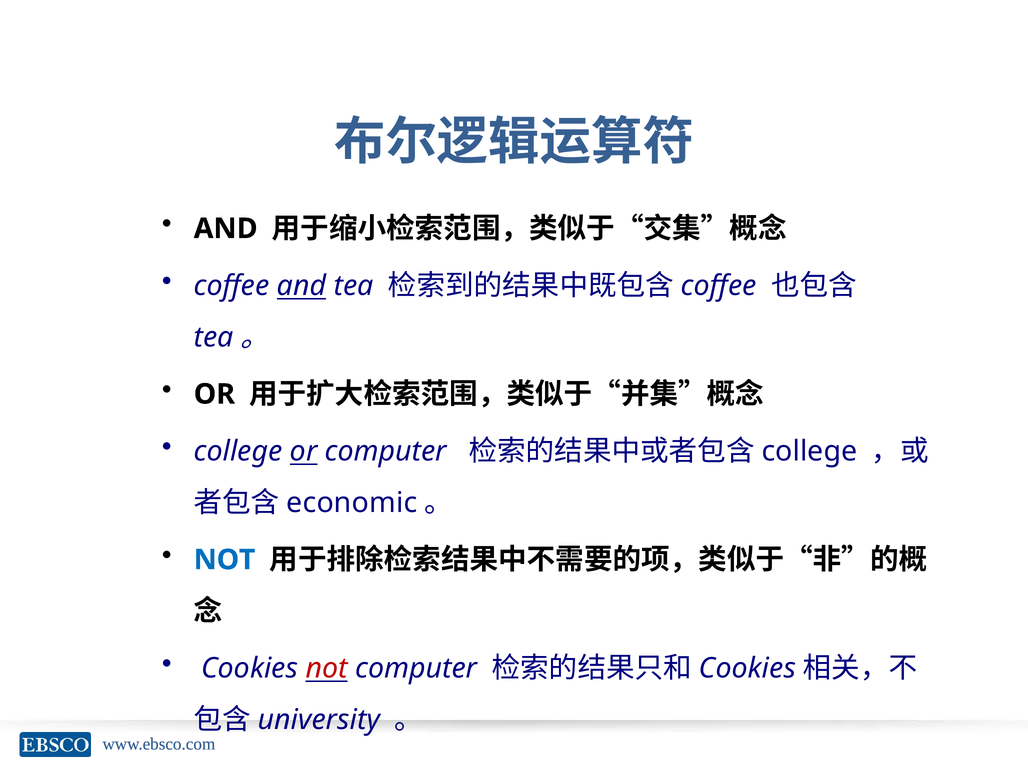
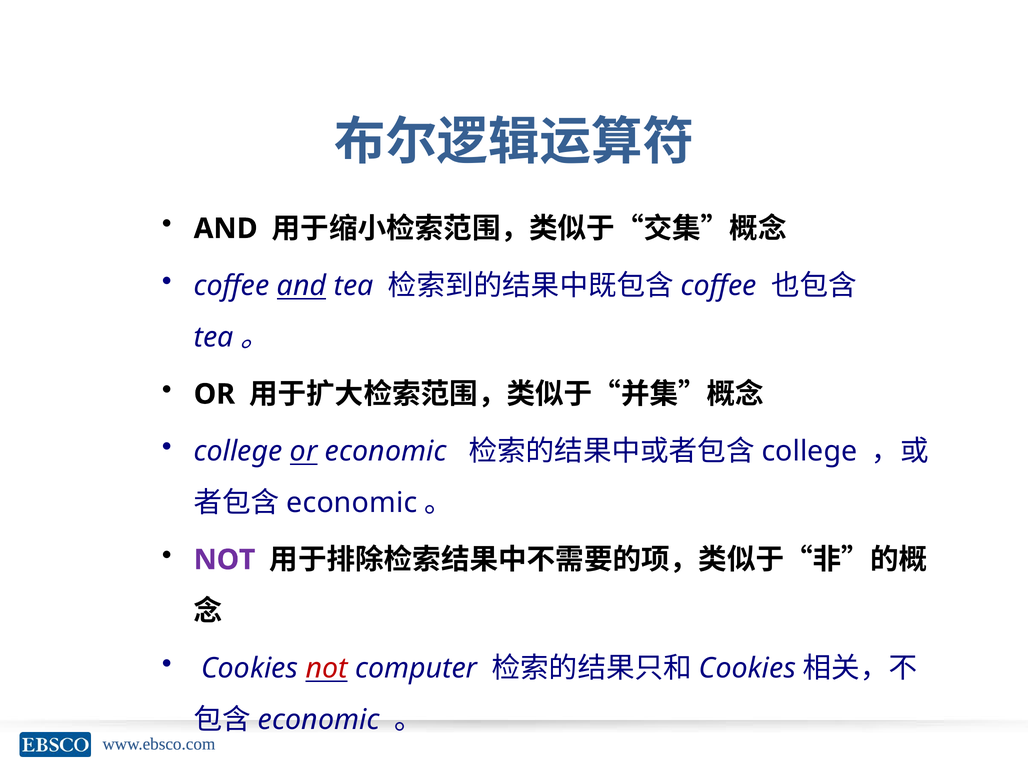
or computer: computer -> economic
NOT at (225, 560) colour: blue -> purple
university at (319, 720): university -> economic
